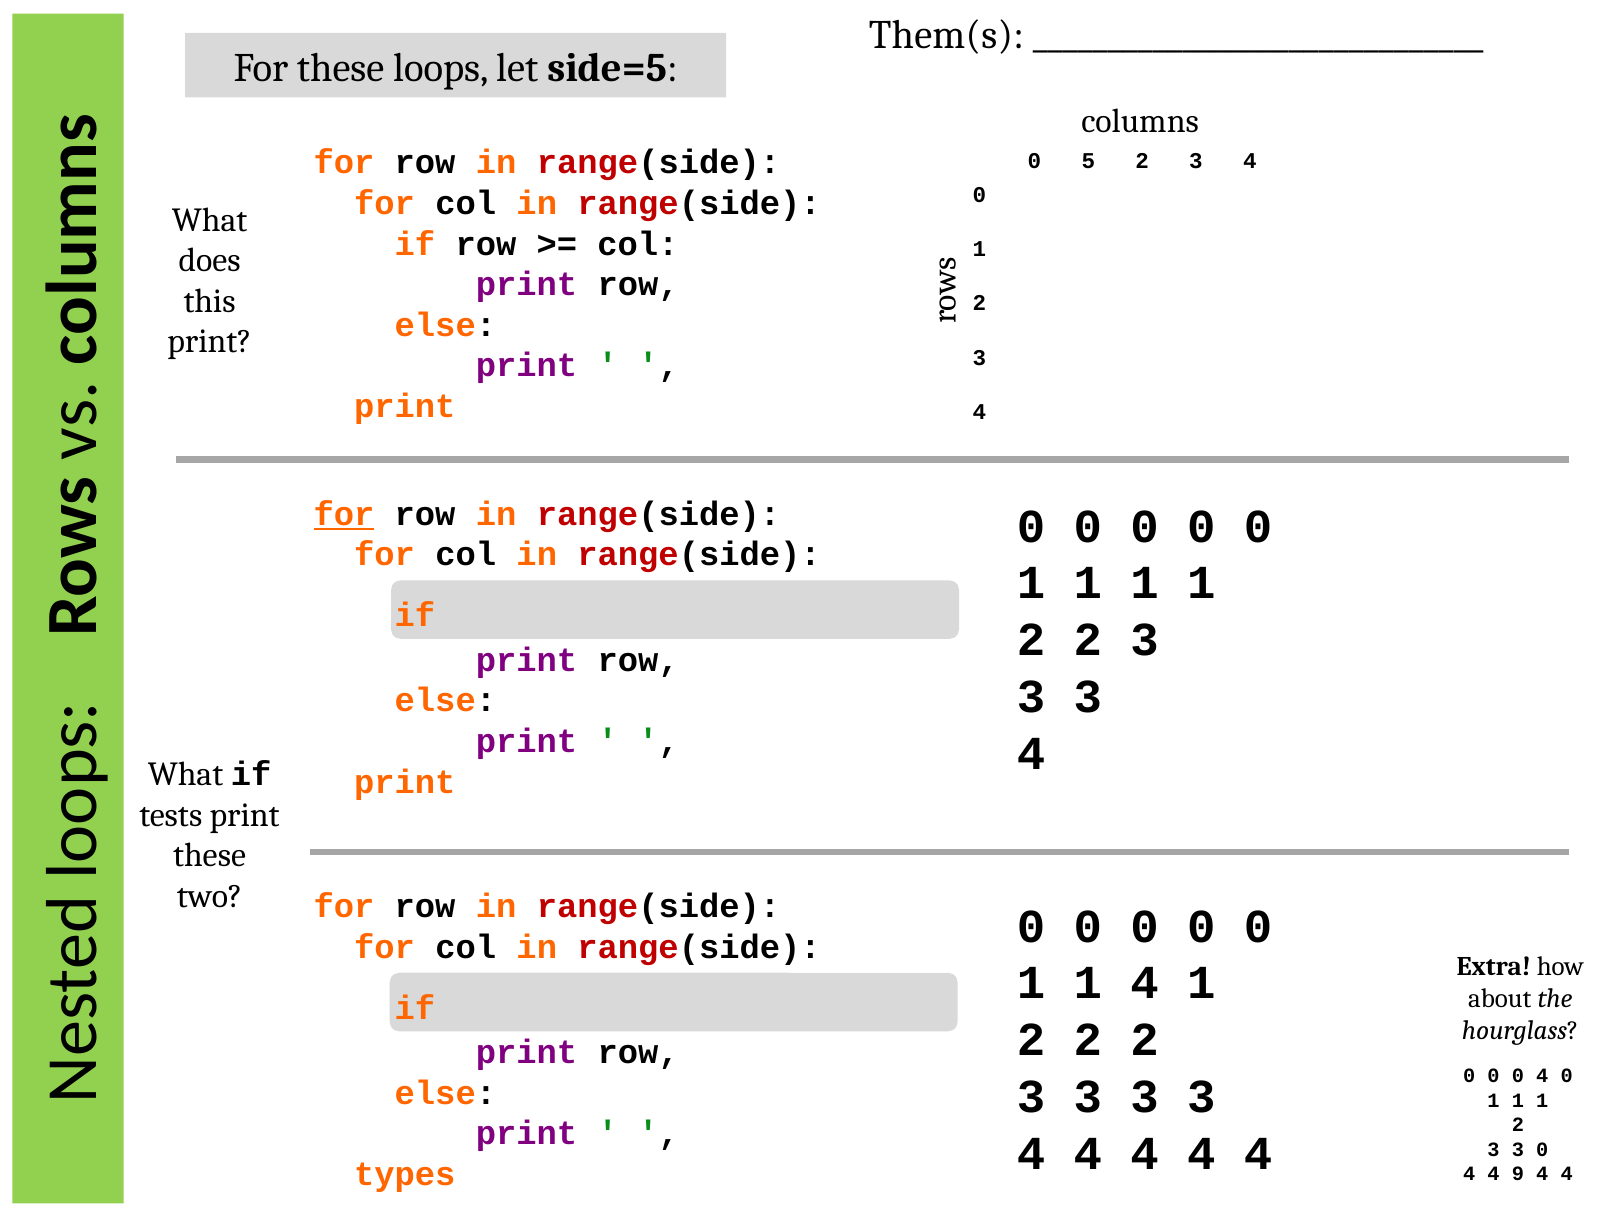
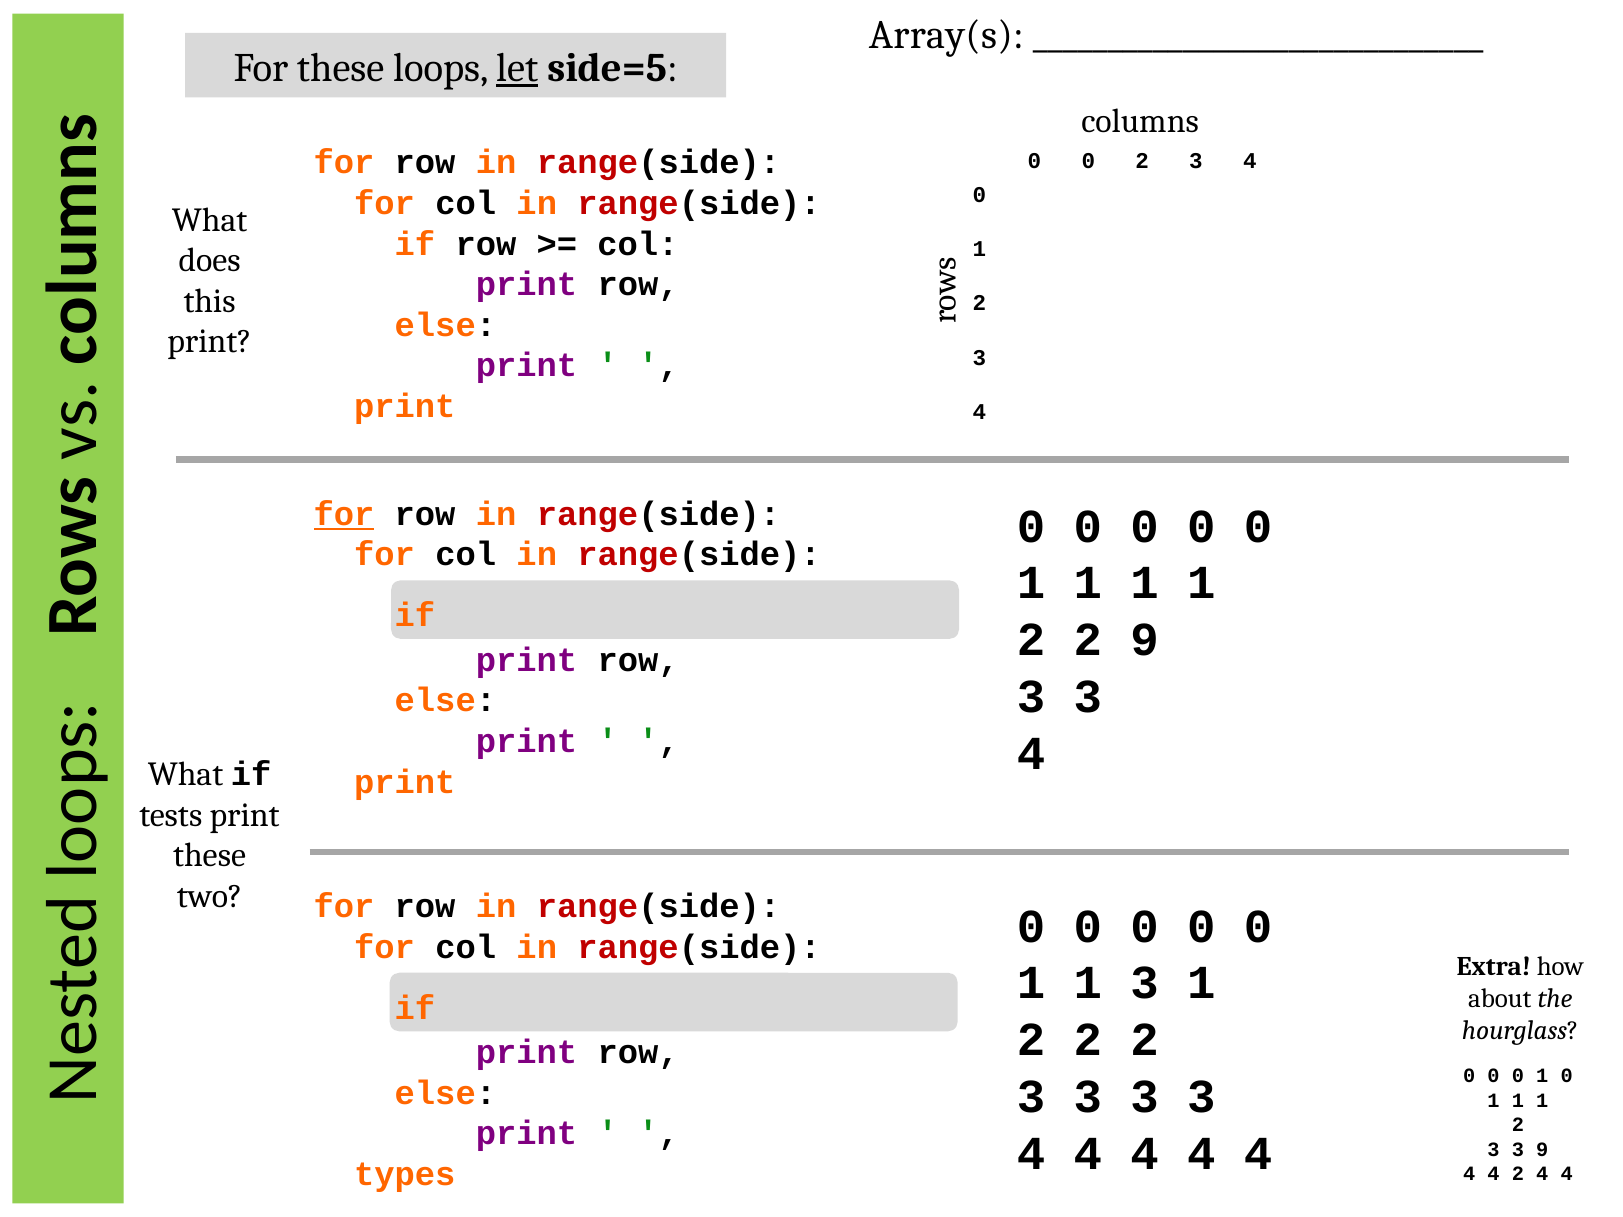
Them(s: Them(s -> Array(s
let underline: none -> present
5 at (1088, 161): 5 -> 0
3 at (1145, 640): 3 -> 9
1 4: 4 -> 3
4 at (1542, 1076): 4 -> 1
3 0: 0 -> 9
4 9: 9 -> 2
